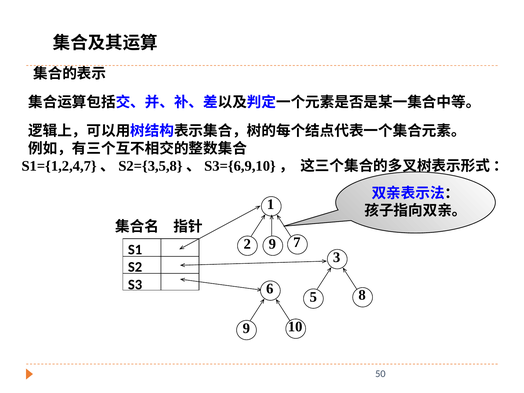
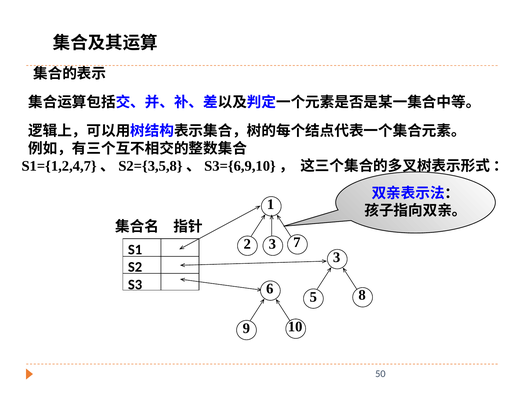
2 9: 9 -> 3
